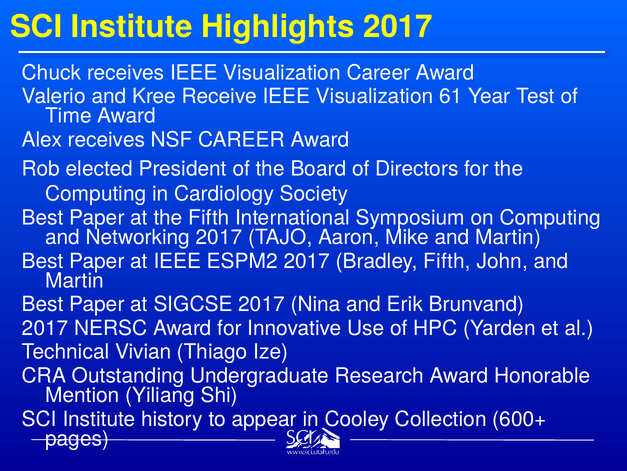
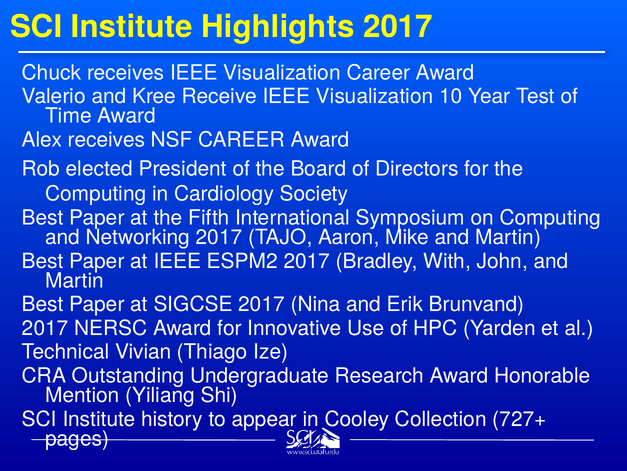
61: 61 -> 10
Bradley Fifth: Fifth -> With
600+: 600+ -> 727+
